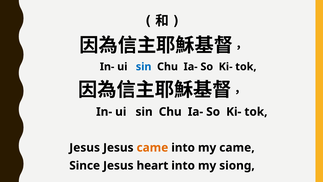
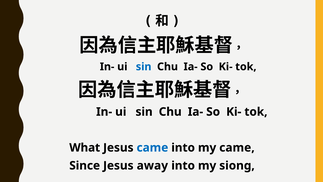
Jesus at (85, 147): Jesus -> What
came at (152, 147) colour: orange -> blue
heart: heart -> away
